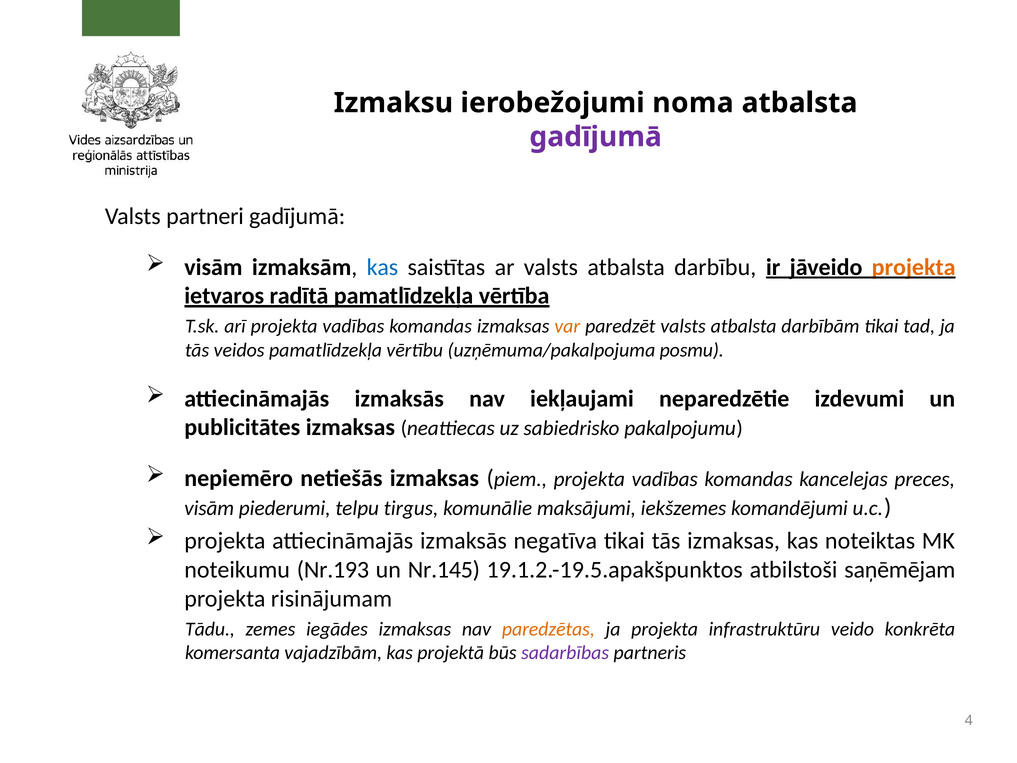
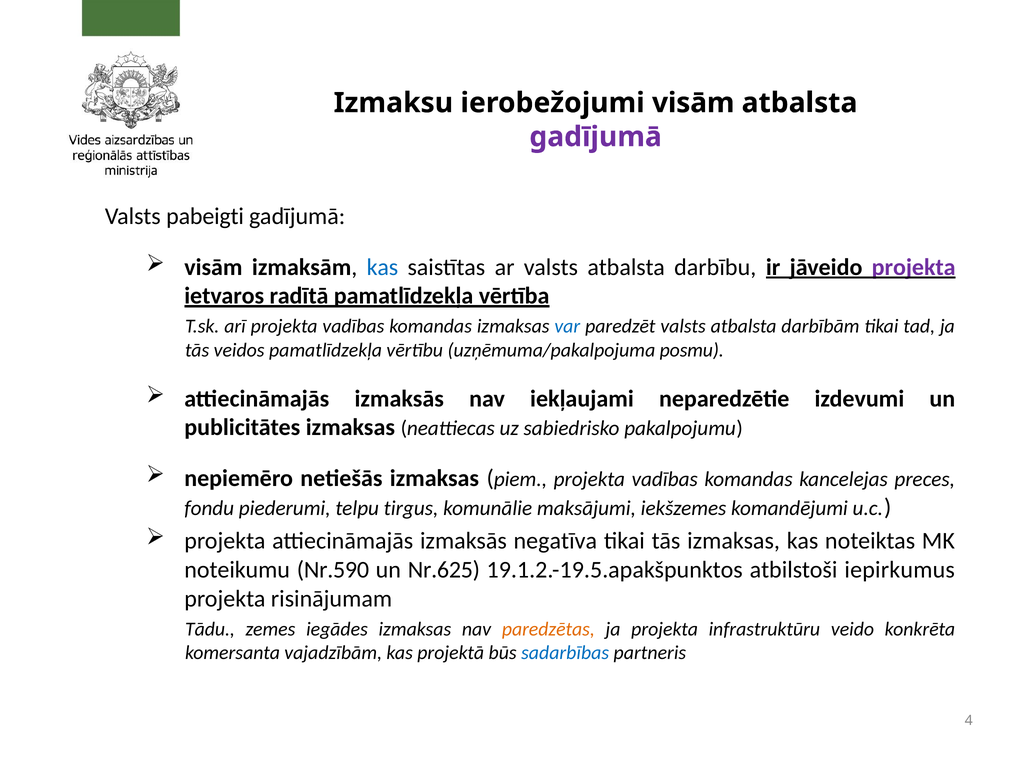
ierobežojumi noma: noma -> visām
partneri: partneri -> pabeigti
projekta at (914, 267) colour: orange -> purple
var colour: orange -> blue
visām at (209, 508): visām -> fondu
Nr.193: Nr.193 -> Nr.590
Nr.145: Nr.145 -> Nr.625
saņēmējam: saņēmējam -> iepirkumus
sadarbības colour: purple -> blue
